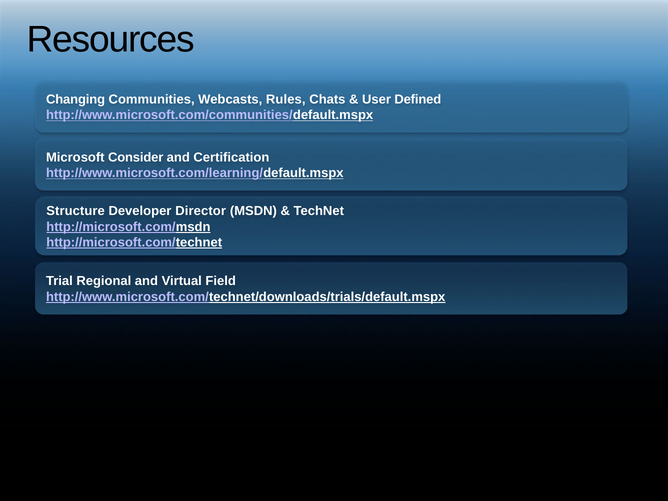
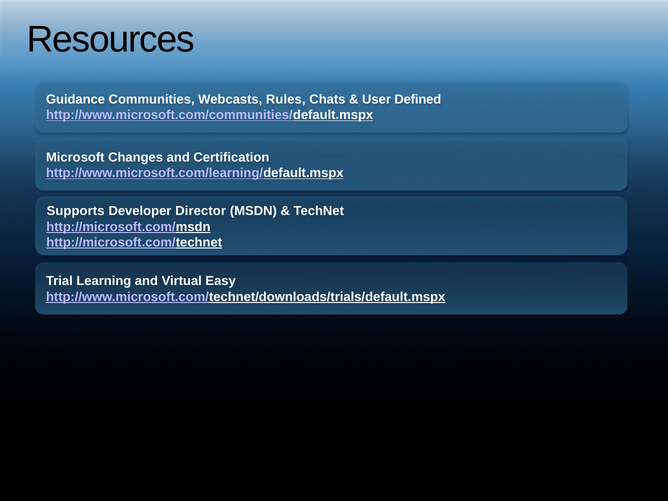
Changing: Changing -> Guidance
Consider: Consider -> Changes
Structure: Structure -> Supports
Regional: Regional -> Learning
Field: Field -> Easy
